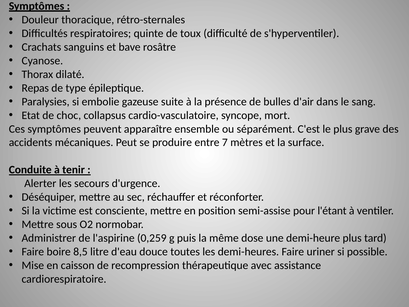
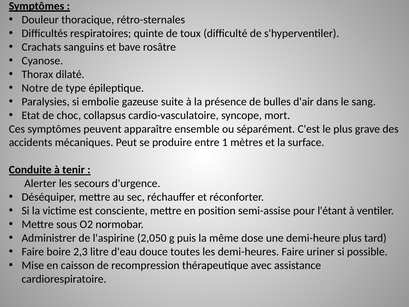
Repas: Repas -> Notre
7: 7 -> 1
0,259: 0,259 -> 2,050
8,5: 8,5 -> 2,3
